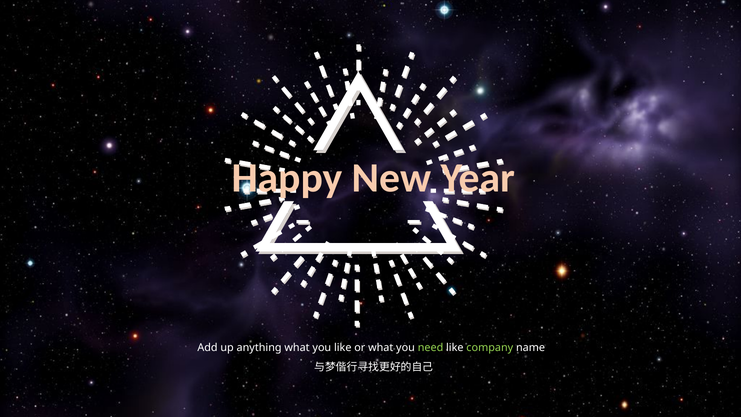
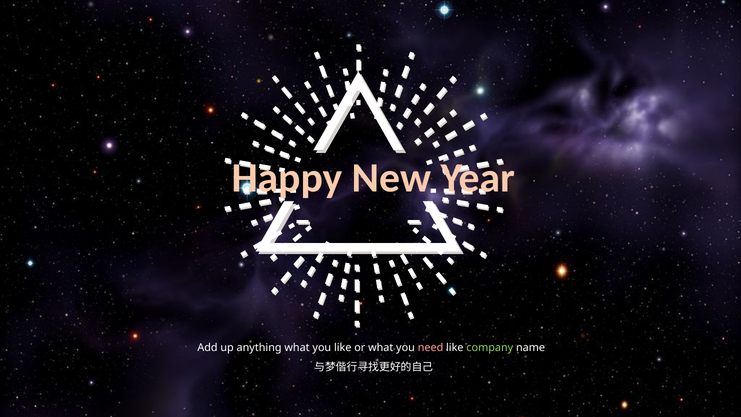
need colour: light green -> pink
